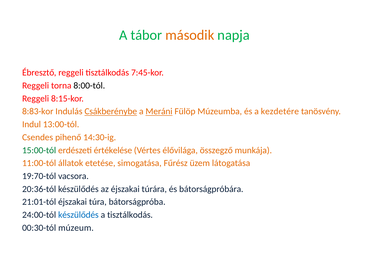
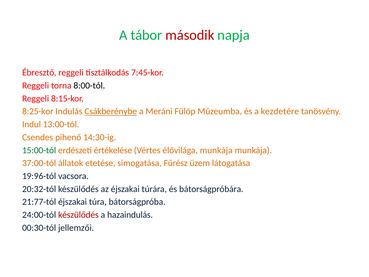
második colour: orange -> red
8:83-kor: 8:83-kor -> 8:25-kor
Meráni underline: present -> none
élővilága összegző: összegző -> munkája
11:00-tól: 11:00-tól -> 37:00-tól
19:70-tól: 19:70-tól -> 19:96-tól
20:36-tól: 20:36-tól -> 20:32-tól
21:01-tól: 21:01-tól -> 21:77-tól
készülődés at (78, 215) colour: blue -> red
a tisztálkodás: tisztálkodás -> hazaindulás
múzeum: múzeum -> jellemzői
